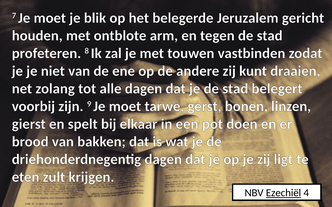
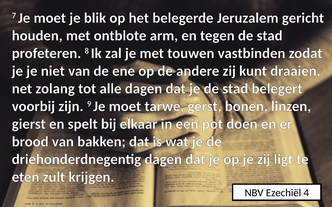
Ezechiël underline: present -> none
